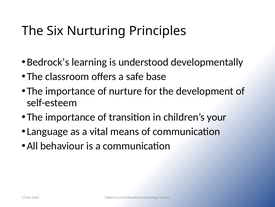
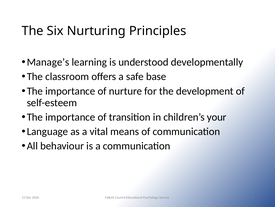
Bedrock’s: Bedrock’s -> Manage’s
